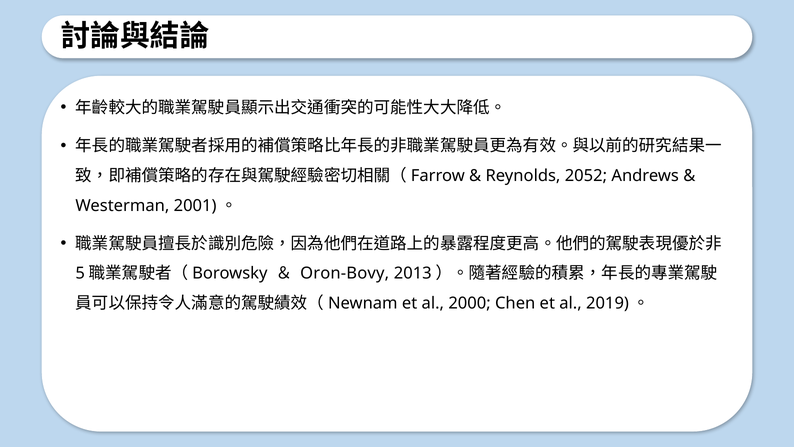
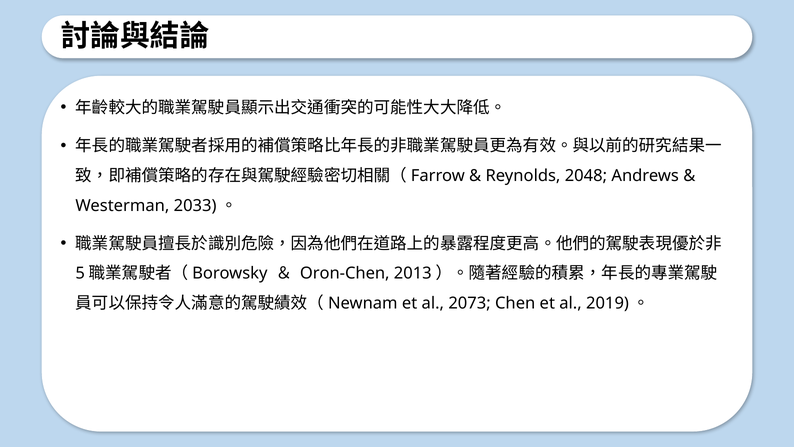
2052: 2052 -> 2048
2001: 2001 -> 2033
Oron-Bovy: Oron-Bovy -> Oron-Chen
2000: 2000 -> 2073
